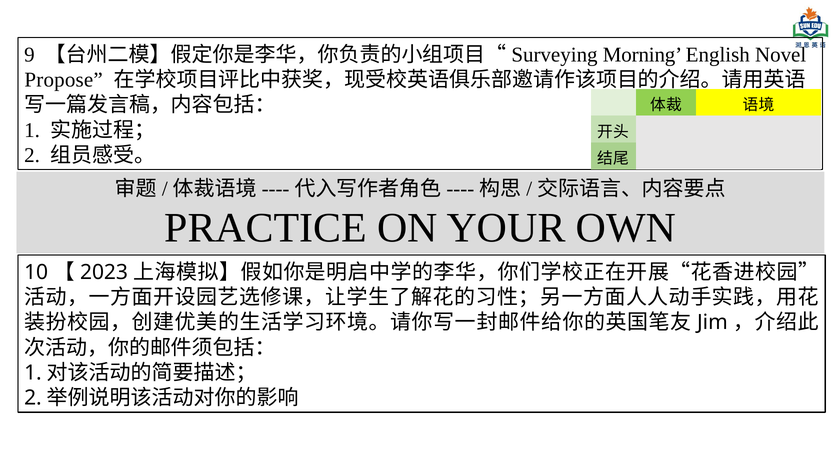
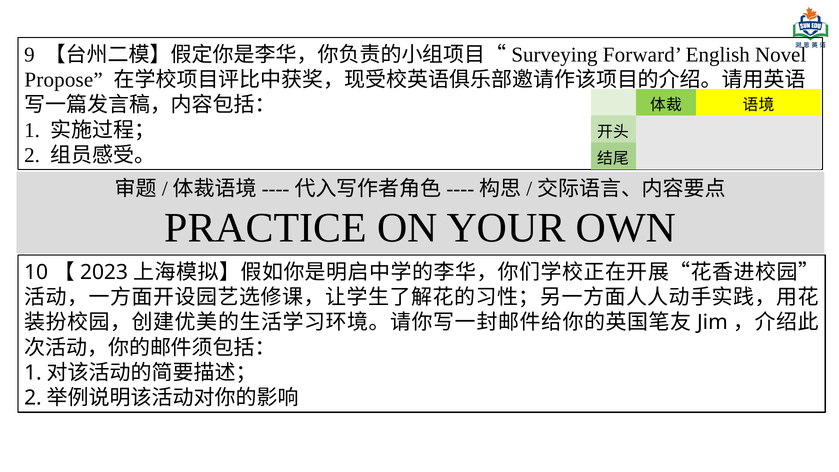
Morning: Morning -> Forward
